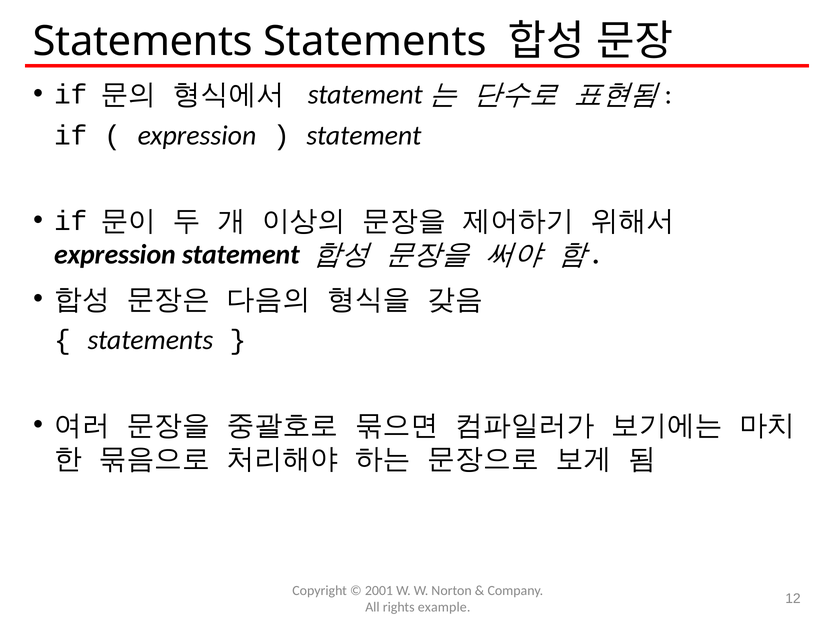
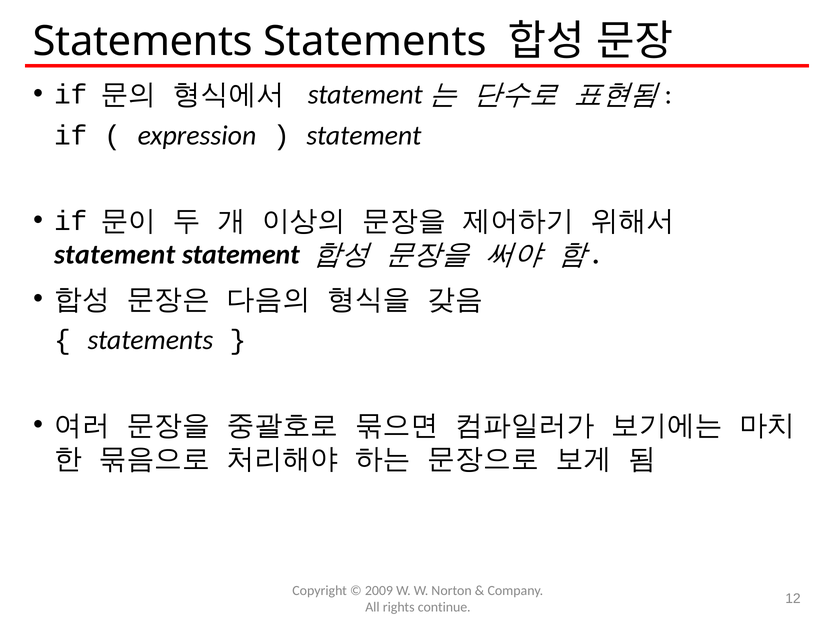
expression at (115, 254): expression -> statement
2001: 2001 -> 2009
example: example -> continue
